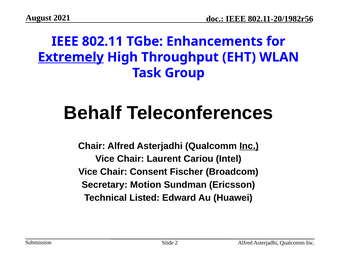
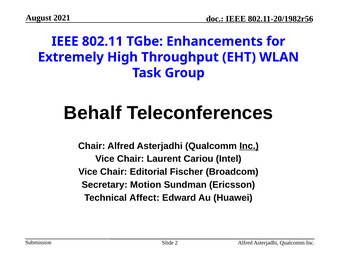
Extremely underline: present -> none
Consent: Consent -> Editorial
Listed: Listed -> Affect
